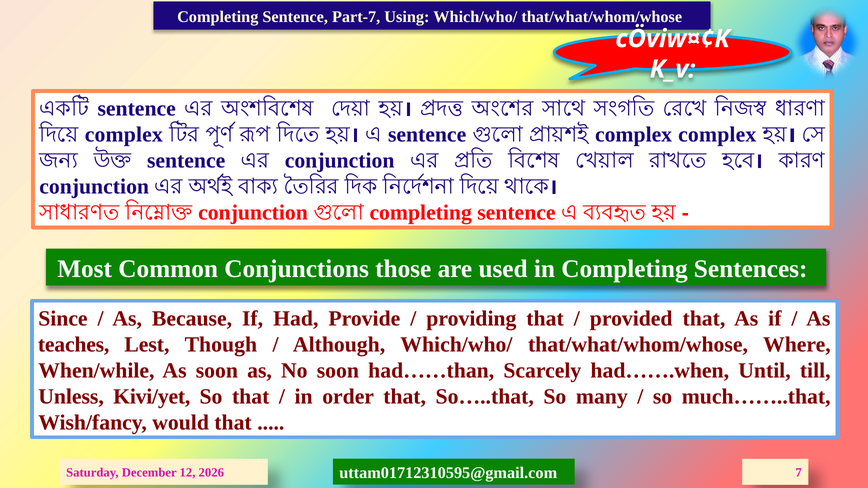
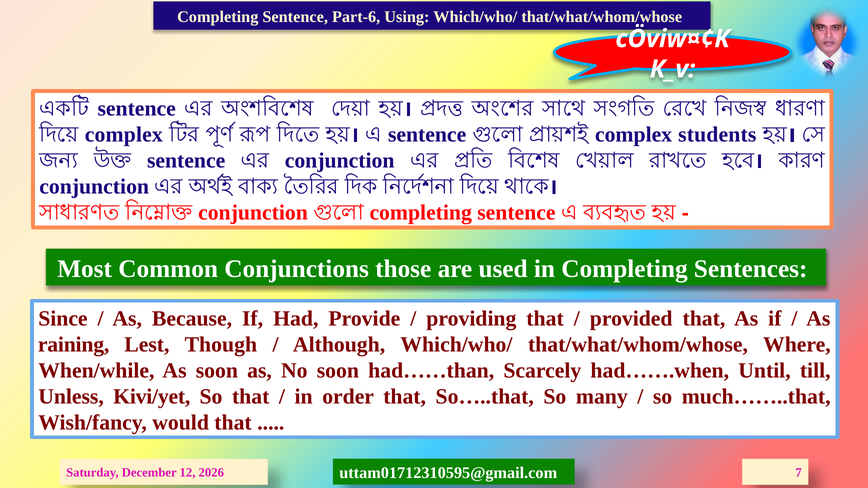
Part-7: Part-7 -> Part-6
complex complex: complex -> students
teaches: teaches -> raining
